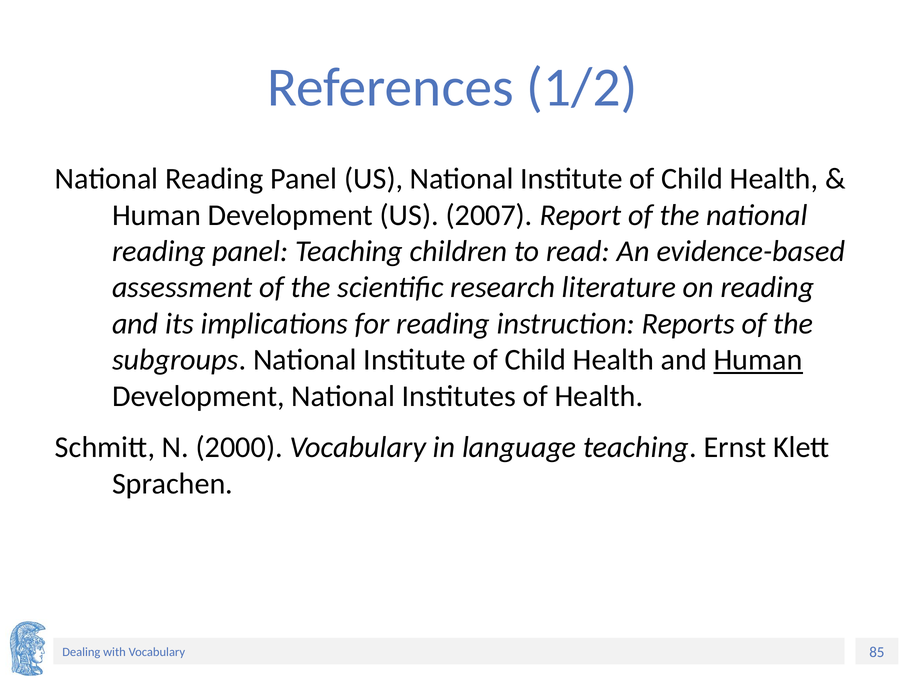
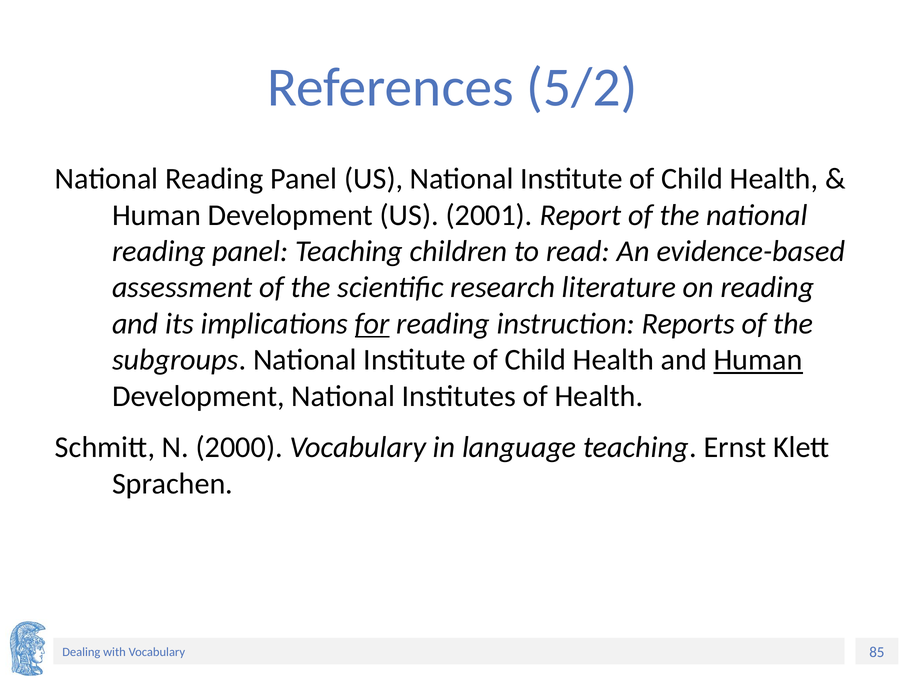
1/2: 1/2 -> 5/2
2007: 2007 -> 2001
for underline: none -> present
